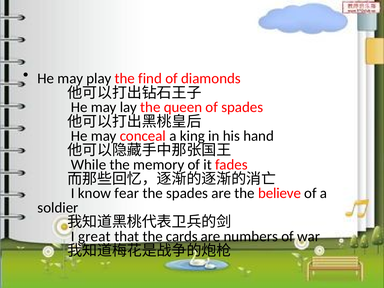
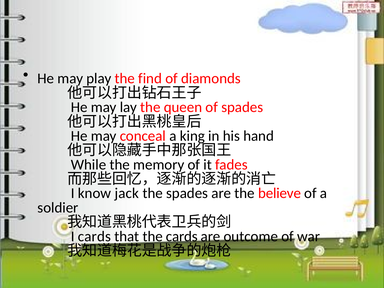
fear: fear -> jack
I great: great -> cards
numbers: numbers -> outcome
